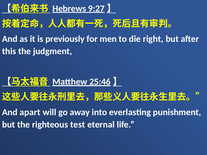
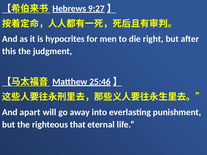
previously: previously -> hypocrites
test: test -> that
